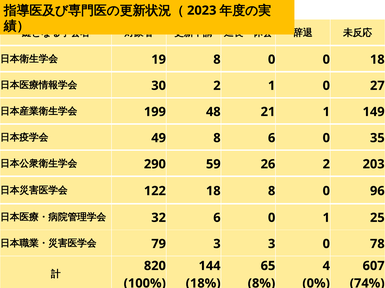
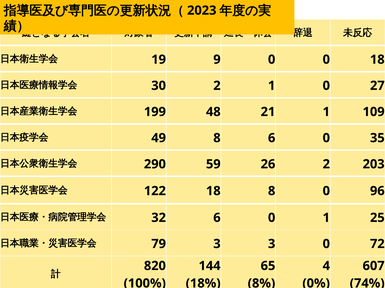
19 8: 8 -> 9
149: 149 -> 109
78: 78 -> 72
